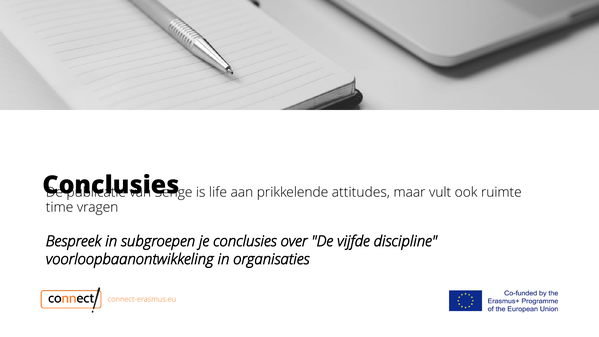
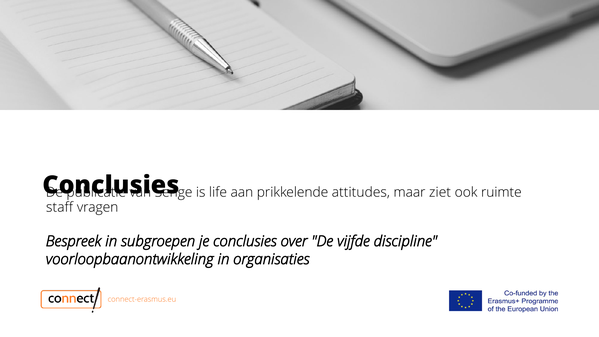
vult: vult -> ziet
time: time -> staff
